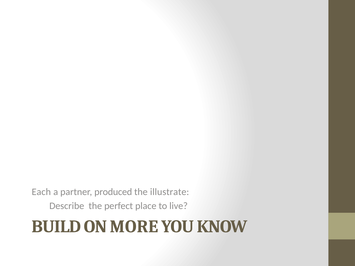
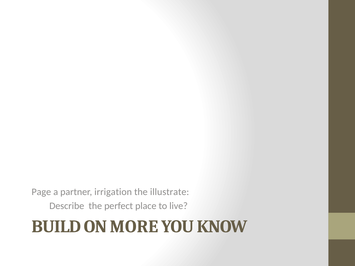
Each: Each -> Page
produced: produced -> irrigation
